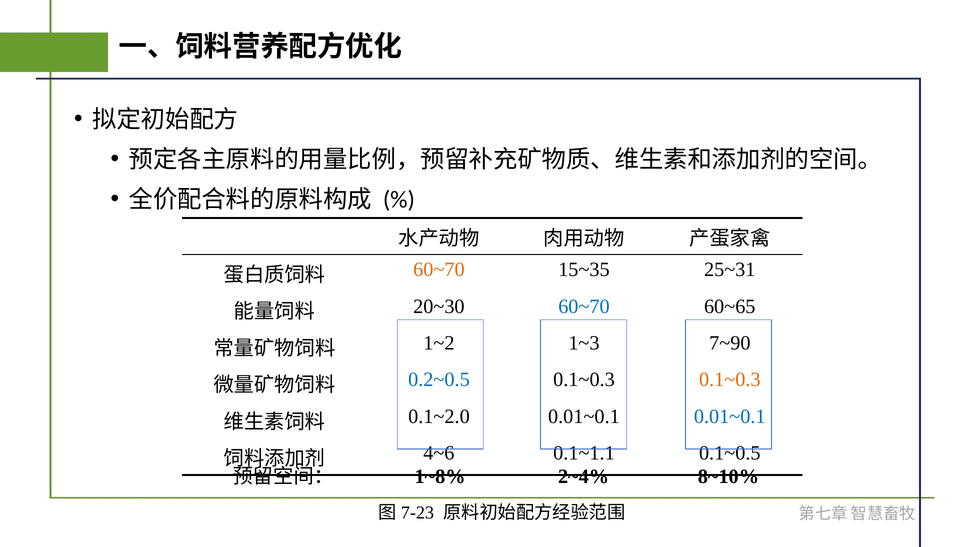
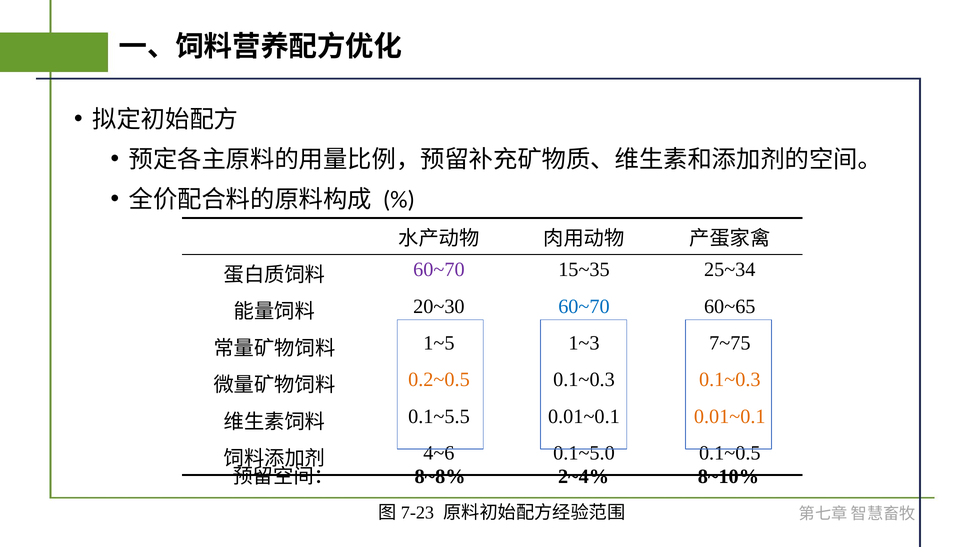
60~70 at (439, 269) colour: orange -> purple
25~31: 25~31 -> 25~34
1~2: 1~2 -> 1~5
7~90: 7~90 -> 7~75
0.2~0.5 colour: blue -> orange
0.1~2.0: 0.1~2.0 -> 0.1~5.5
0.01~0.1 at (730, 416) colour: blue -> orange
0.1~1.1: 0.1~1.1 -> 0.1~5.0
1~8%: 1~8% -> 8~8%
